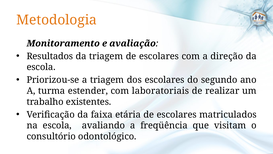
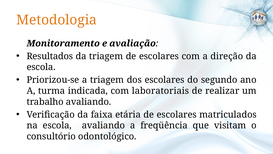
estender: estender -> indicada
trabalho existentes: existentes -> avaliando
